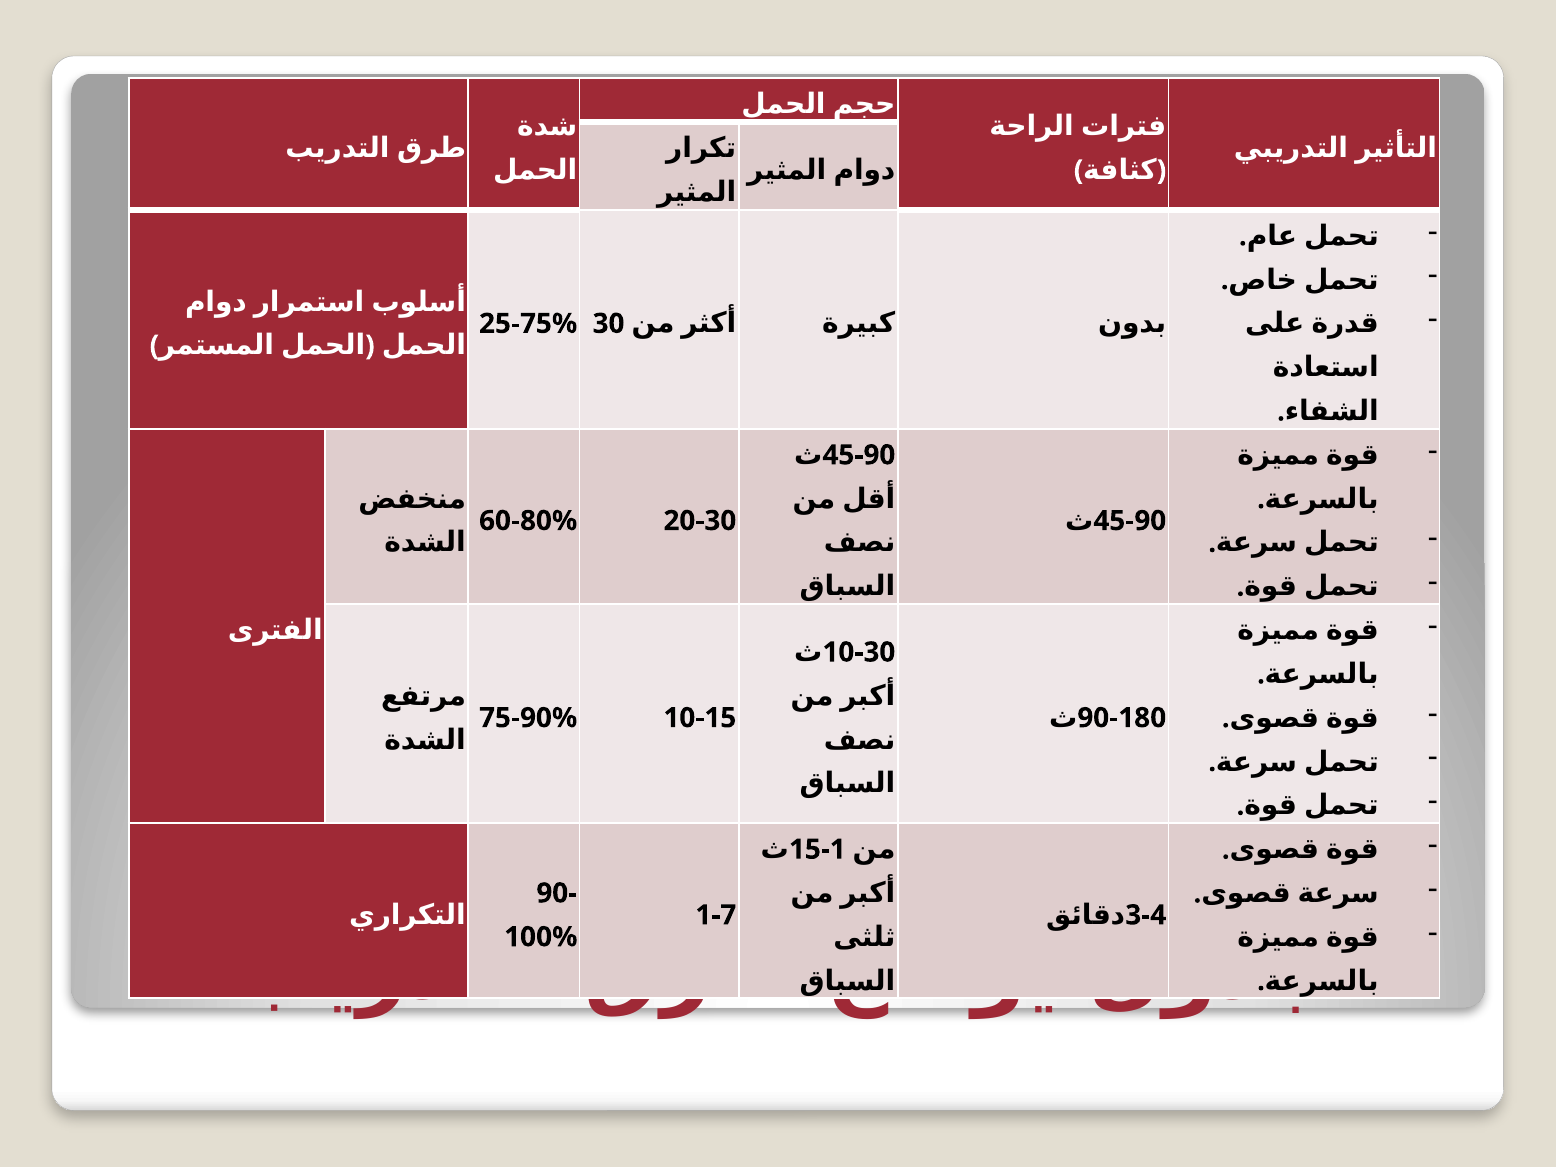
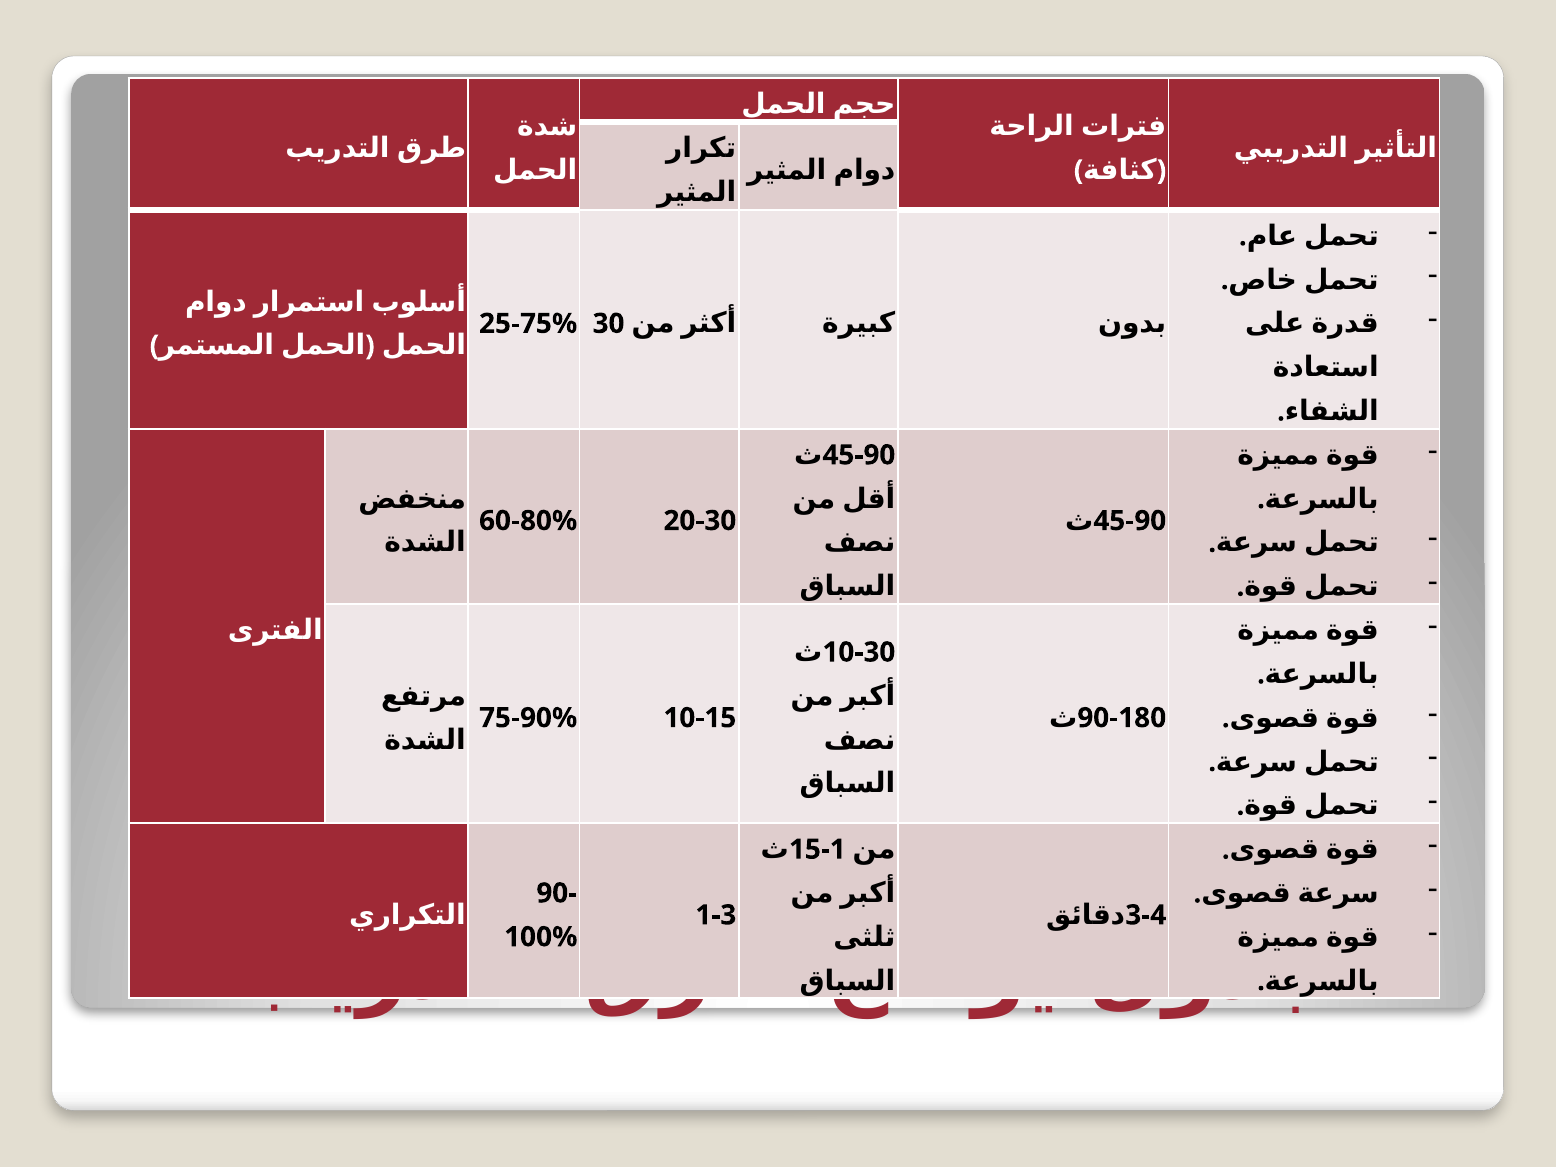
1-7: 1-7 -> 1-3
